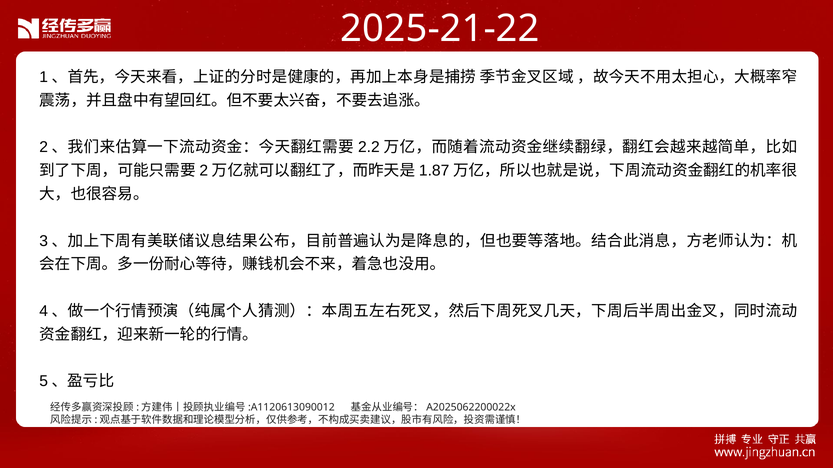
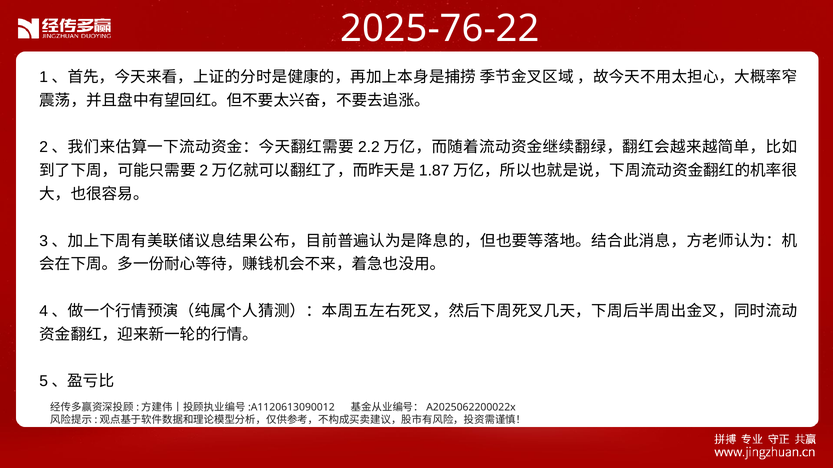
2025-21-22: 2025-21-22 -> 2025-76-22
